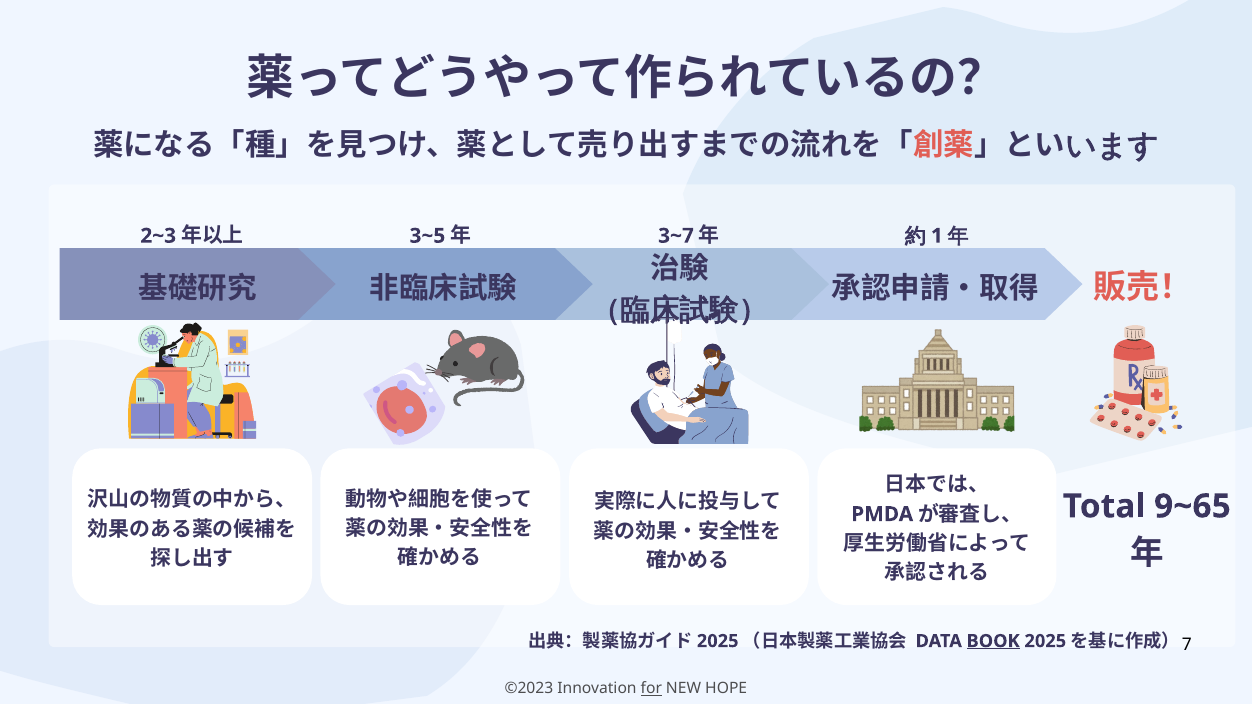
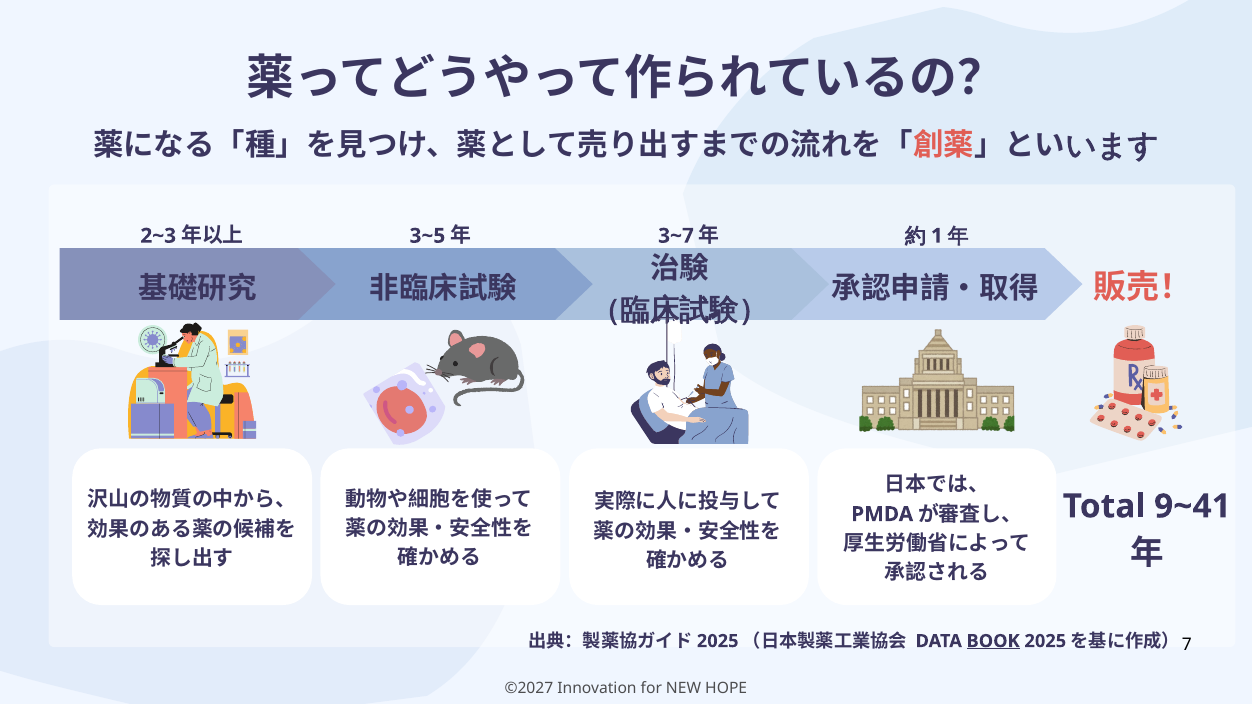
9~65: 9~65 -> 9~41
©2023: ©2023 -> ©2027
for underline: present -> none
